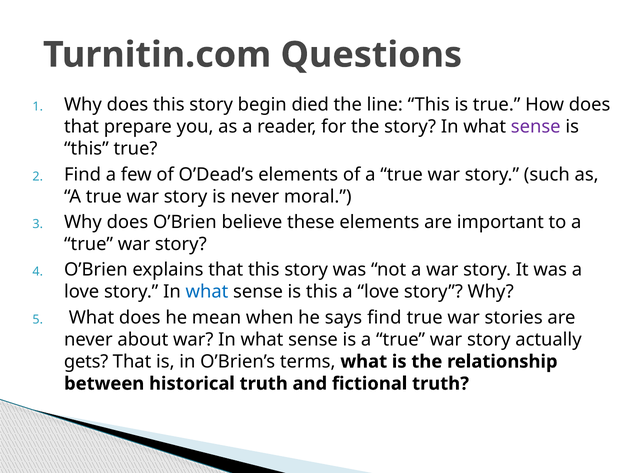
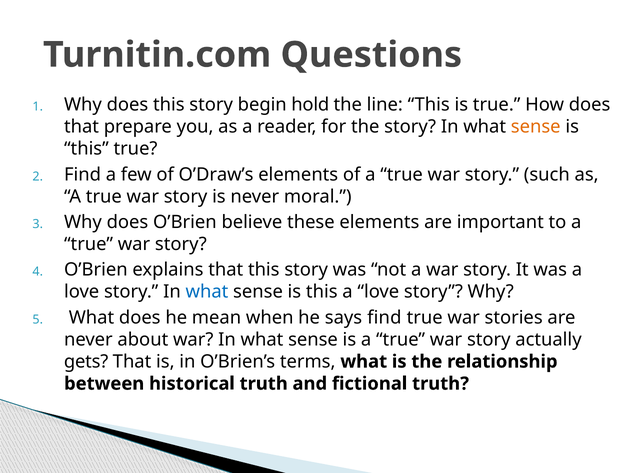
died: died -> hold
sense at (536, 127) colour: purple -> orange
O’Dead’s: O’Dead’s -> O’Draw’s
